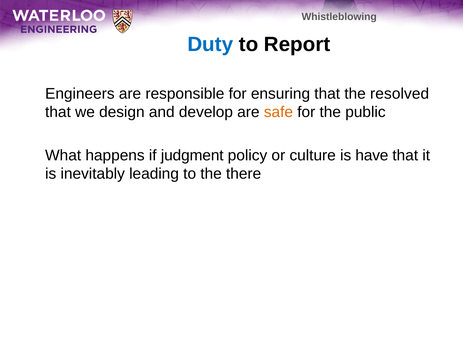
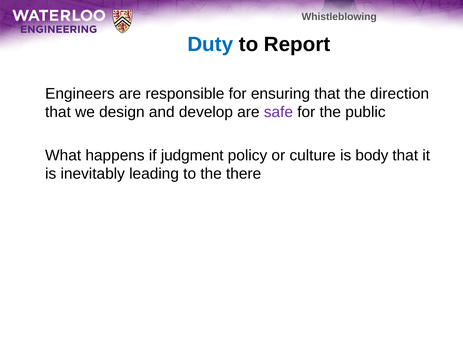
resolved: resolved -> direction
safe colour: orange -> purple
have: have -> body
